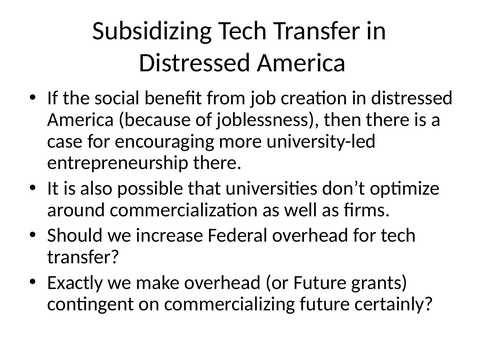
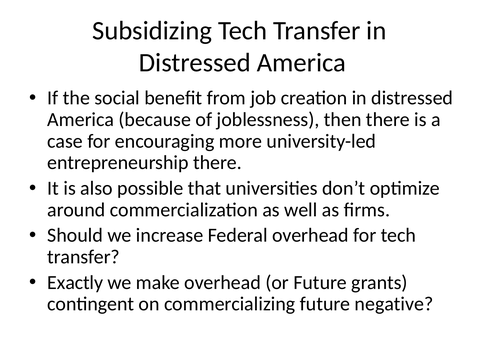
certainly: certainly -> negative
